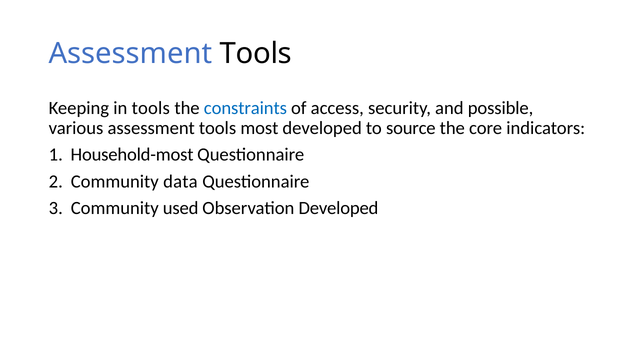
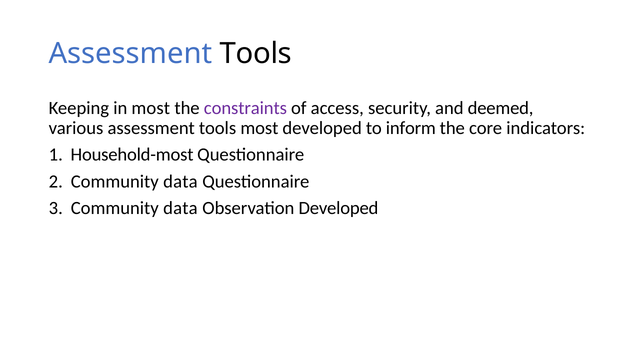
in tools: tools -> most
constraints colour: blue -> purple
possible: possible -> deemed
source: source -> inform
3 Community used: used -> data
